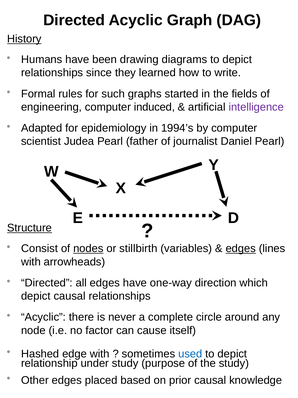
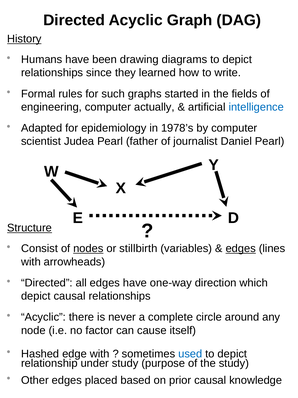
induced: induced -> actually
intelligence colour: purple -> blue
1994’s: 1994’s -> 1978’s
